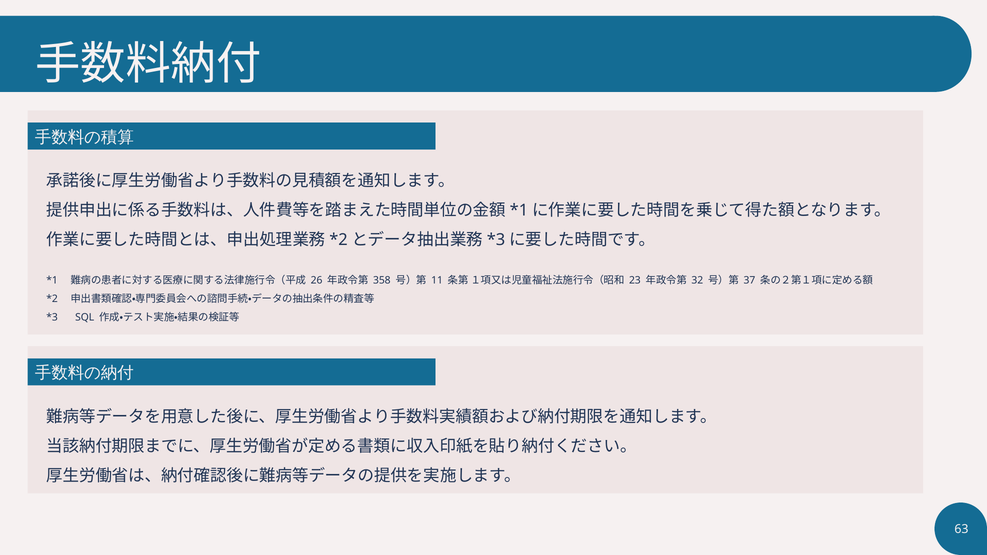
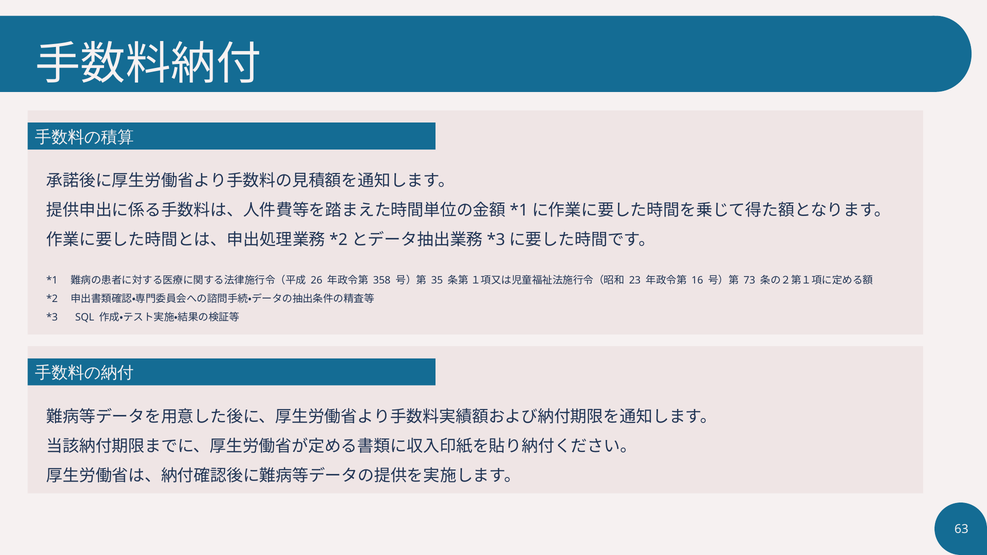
11: 11 -> 35
32: 32 -> 16
37: 37 -> 73
